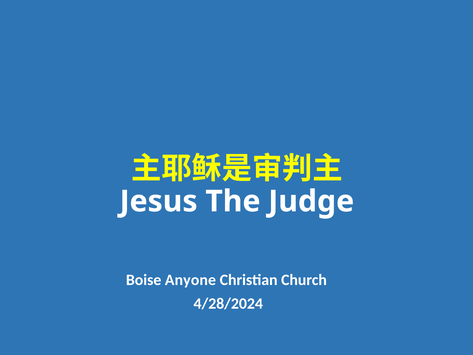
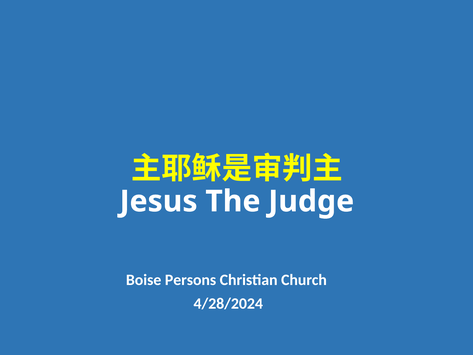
Anyone: Anyone -> Persons
